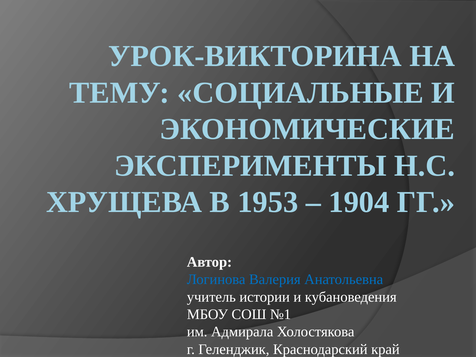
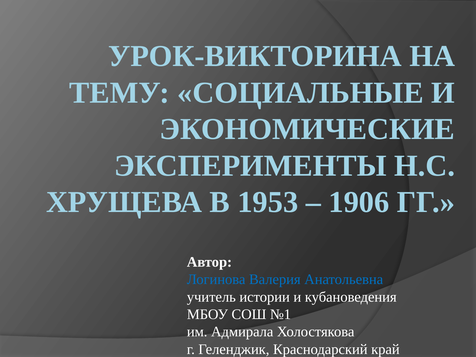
1904: 1904 -> 1906
